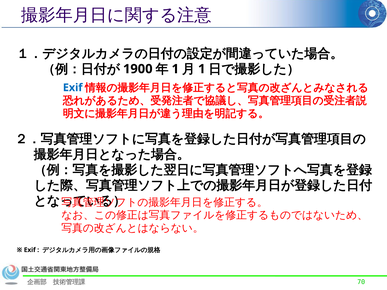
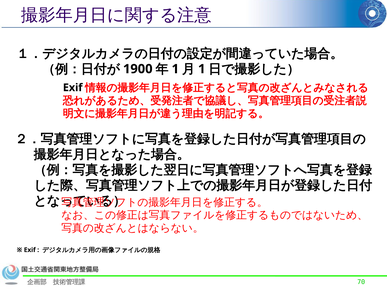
Exif at (73, 88) colour: blue -> black
